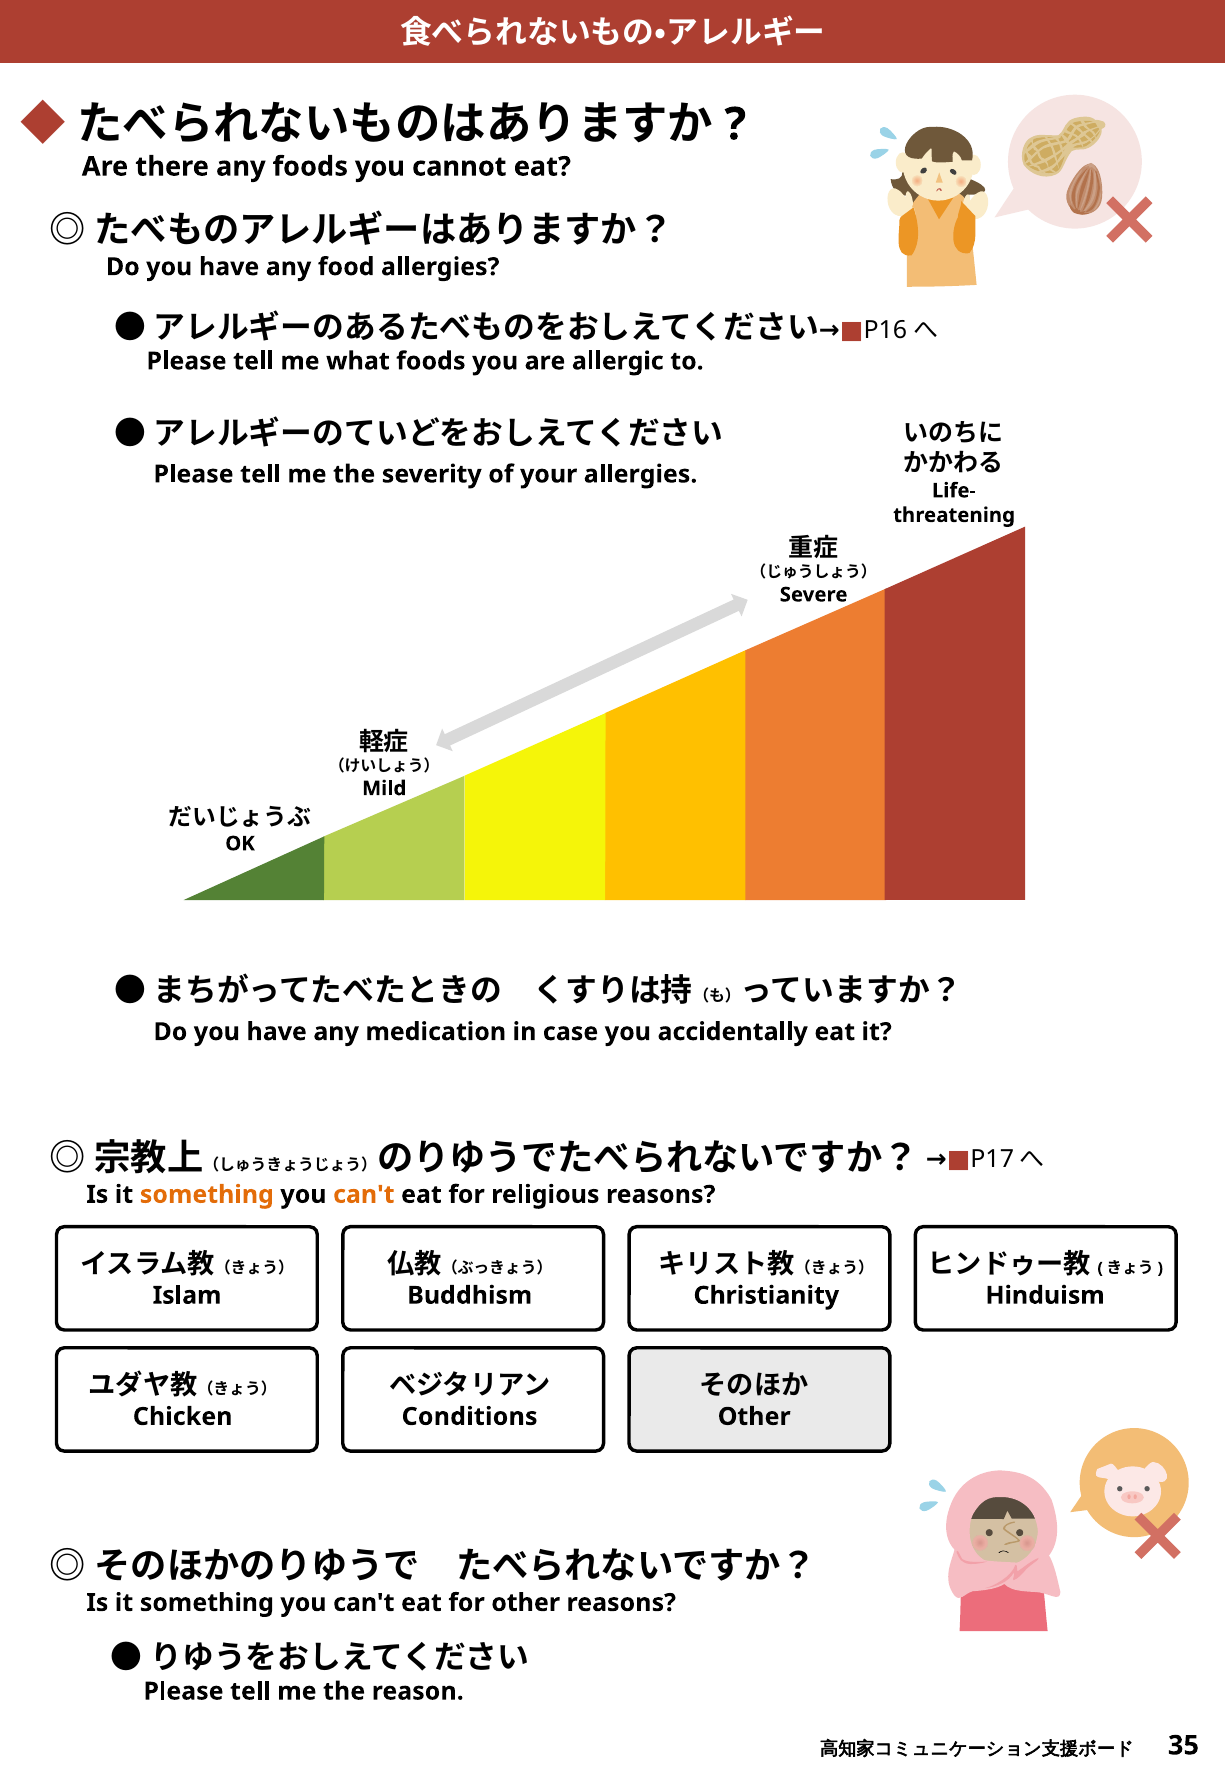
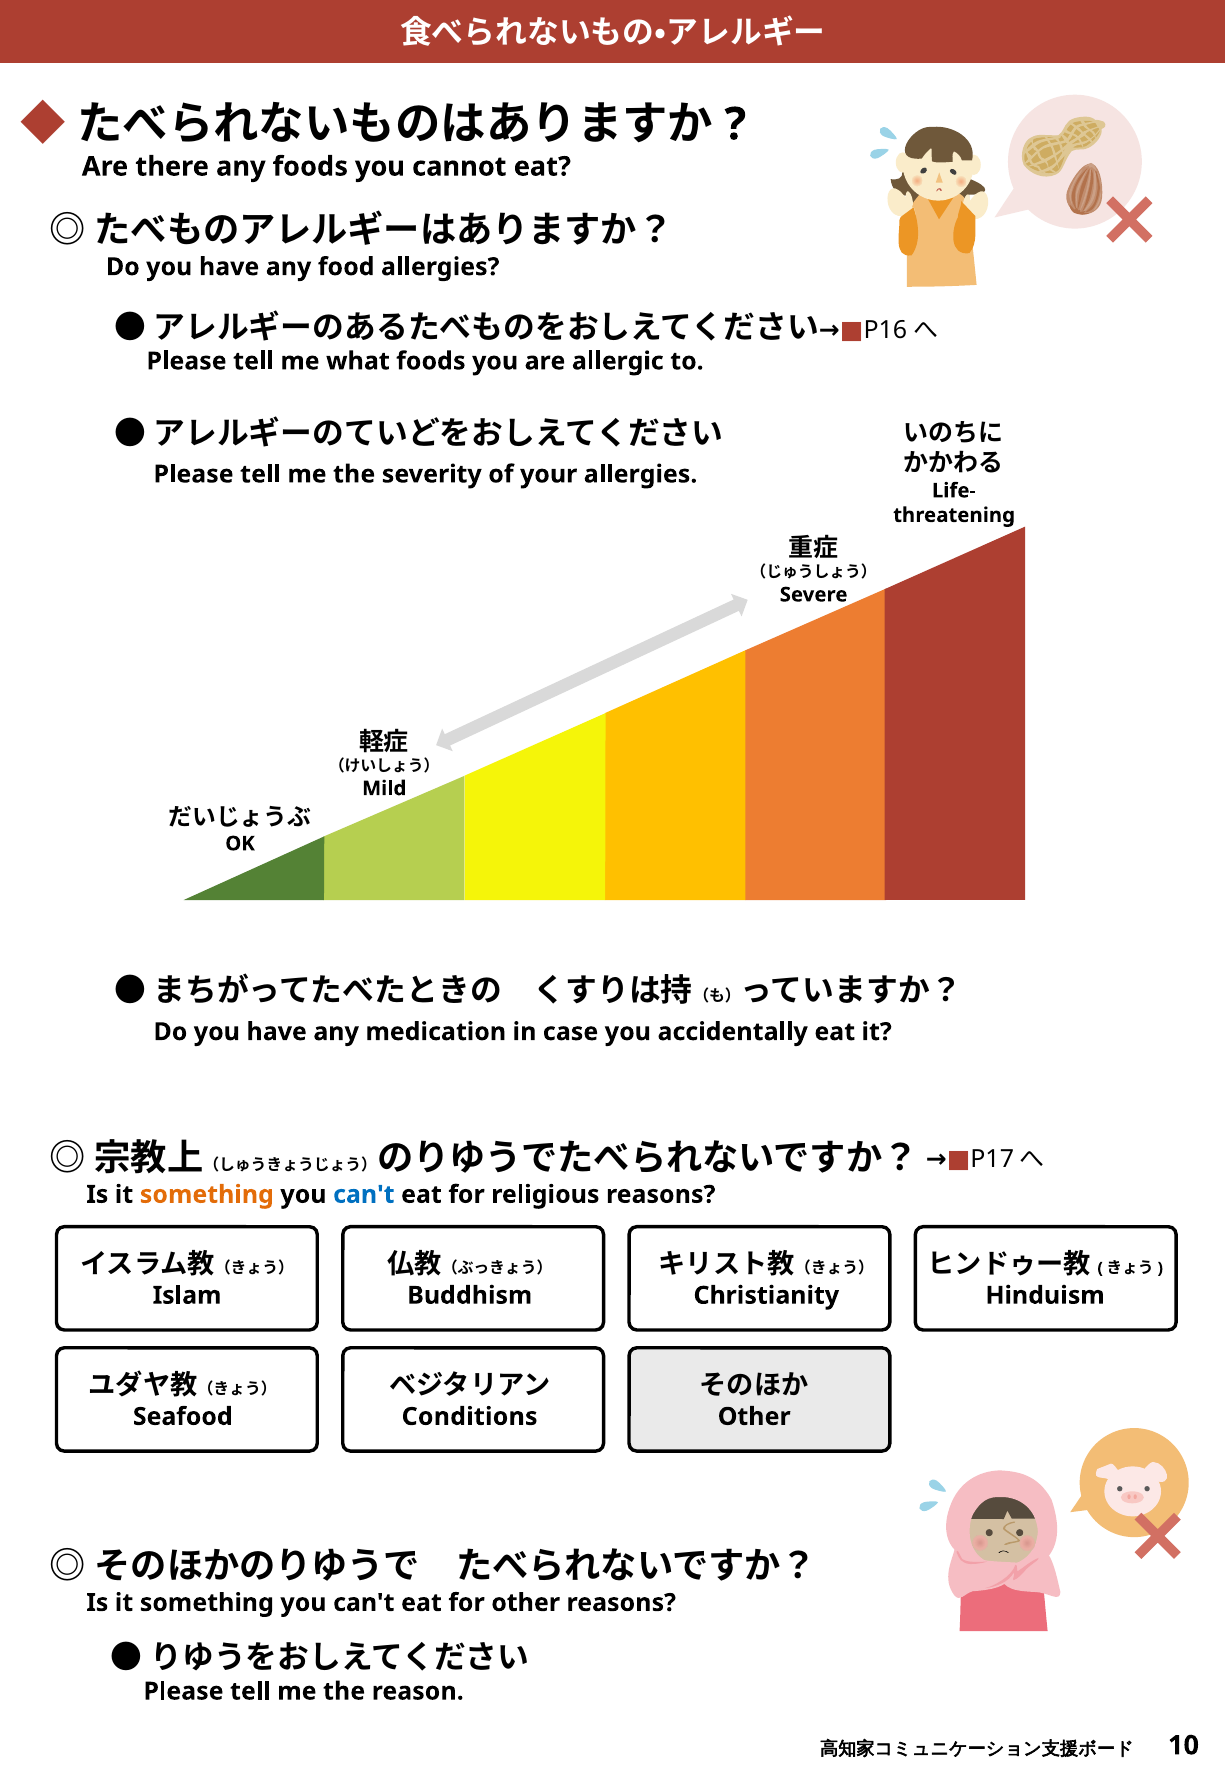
can't at (364, 1194) colour: orange -> blue
Chicken: Chicken -> Seafood
35: 35 -> 10
